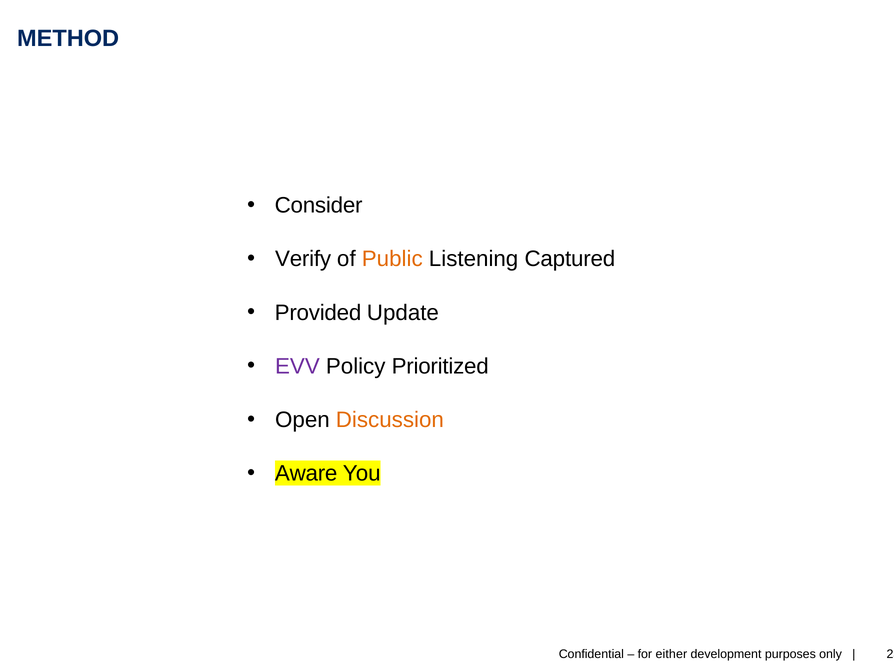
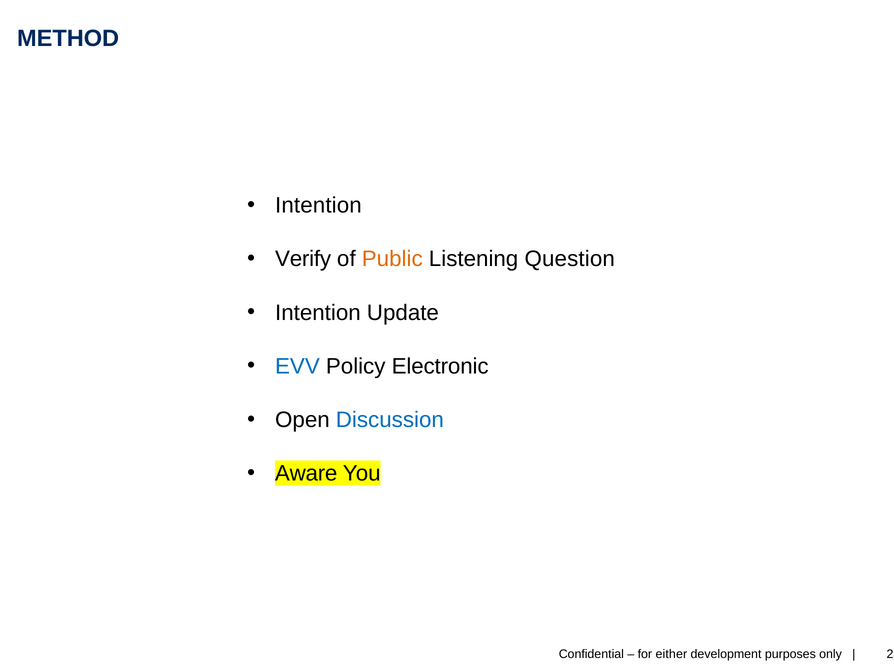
Consider at (319, 206): Consider -> Intention
Captured: Captured -> Question
Provided at (318, 313): Provided -> Intention
EVV colour: purple -> blue
Prioritized: Prioritized -> Electronic
Discussion colour: orange -> blue
